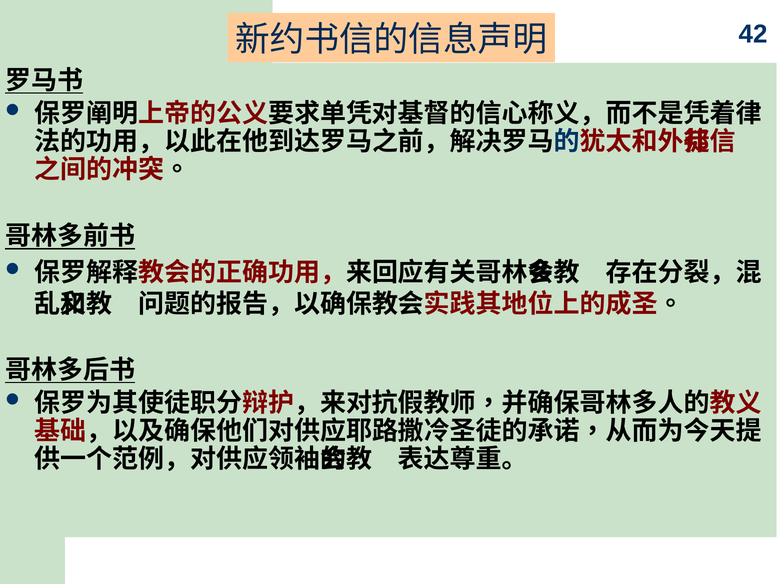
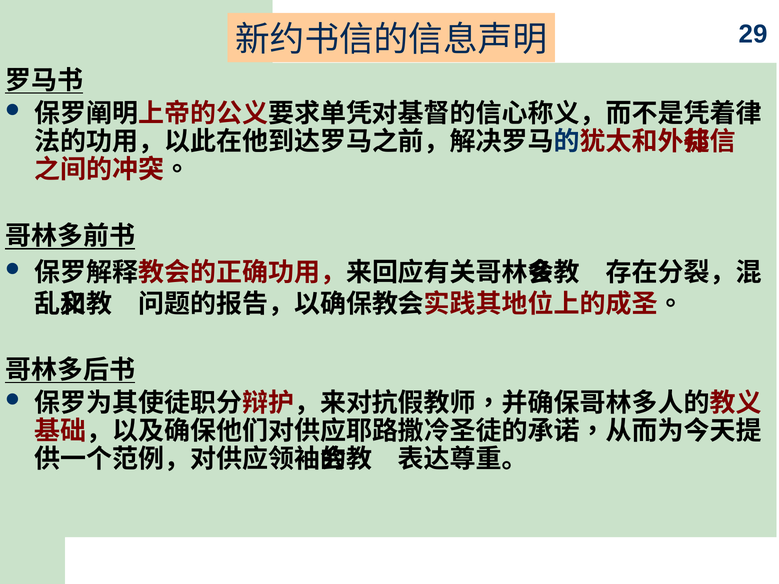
42: 42 -> 29
